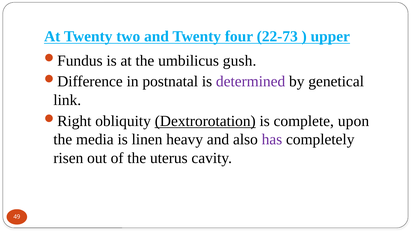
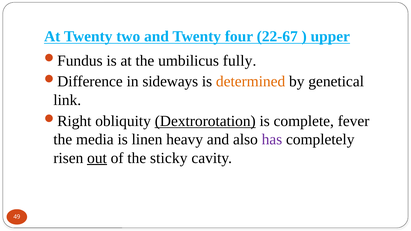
22-73: 22-73 -> 22-67
gush: gush -> fully
postnatal: postnatal -> sideways
determined colour: purple -> orange
upon: upon -> fever
out underline: none -> present
uterus: uterus -> sticky
